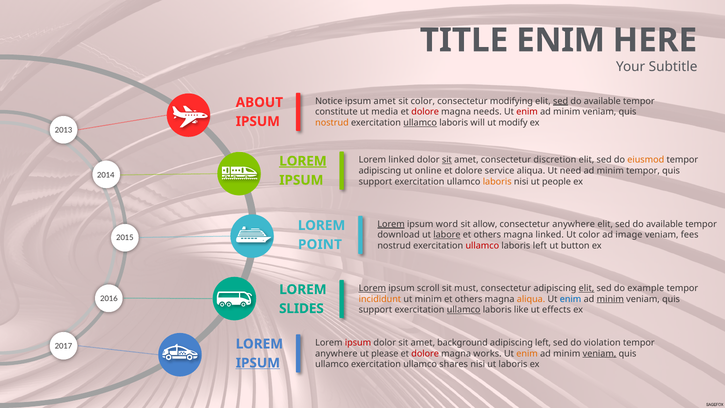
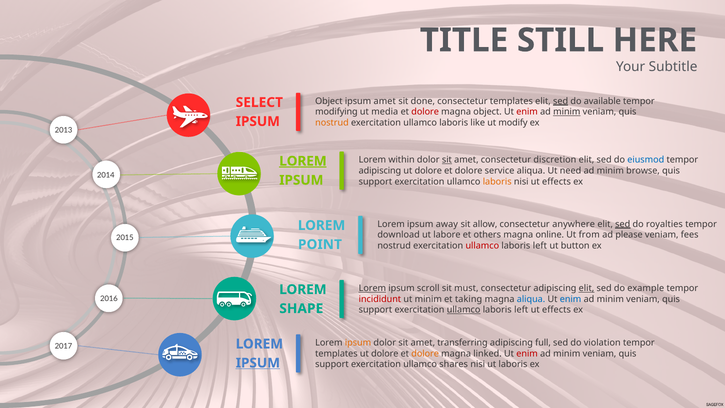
TITLE ENIM: ENIM -> STILL
Notice at (329, 101): Notice -> Object
sit color: color -> done
consectetur modifying: modifying -> templates
ABOUT: ABOUT -> SELECT
constitute: constitute -> modifying
magna needs: needs -> object
minim at (567, 112) underline: none -> present
ullamco at (420, 123) underline: present -> none
will: will -> like
Lorem linked: linked -> within
eiusmod colour: orange -> blue
online at (428, 171): online -> dolore
minim tempor: tempor -> browse
nisi ut people: people -> effects
Lorem at (391, 224) underline: present -> none
word: word -> away
sed at (623, 224) underline: none -> present
available at (664, 224): available -> royalties
labore underline: present -> none
magna linked: linked -> online
Ut color: color -> from
image: image -> please
incididunt colour: orange -> red
others at (469, 299): others -> taking
aliqua at (531, 299) colour: orange -> blue
minim at (610, 299) underline: present -> none
SLIDES: SLIDES -> SHAPE
like at (521, 310): like -> left
ipsum at (358, 342) colour: red -> orange
background: background -> transferring
adipiscing left: left -> full
anywhere at (336, 353): anywhere -> templates
please at (385, 353): please -> dolore
dolore at (425, 353) colour: red -> orange
works: works -> linked
enim at (527, 353) colour: orange -> red
veniam at (599, 353) underline: present -> none
ullamco at (332, 364): ullamco -> support
